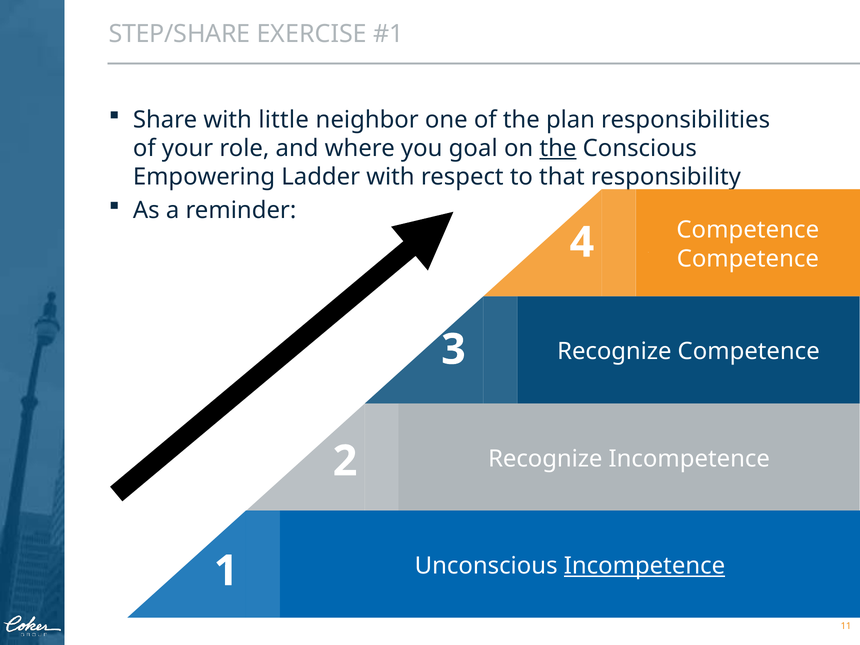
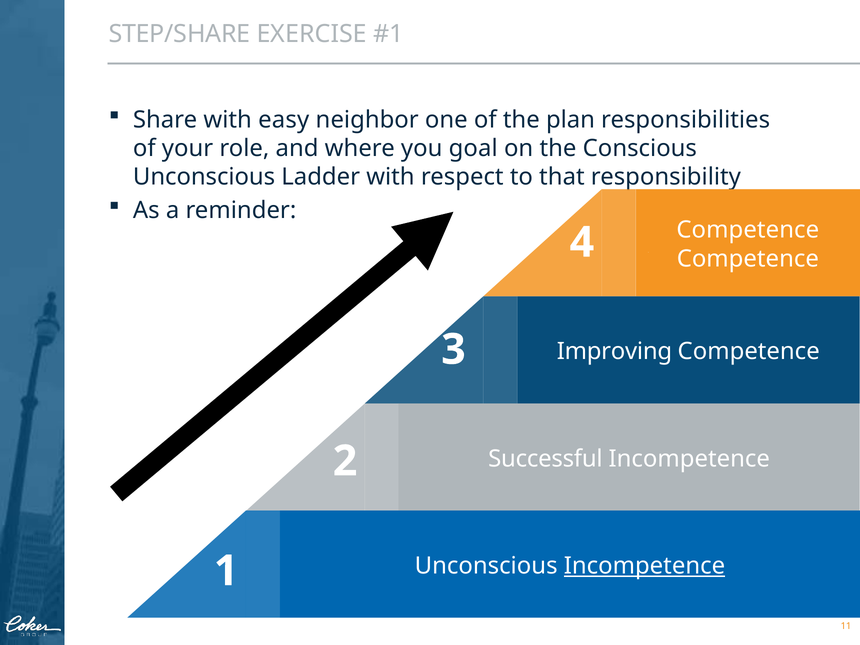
little: little -> easy
the at (558, 148) underline: present -> none
Empowering at (204, 177): Empowering -> Unconscious
Recognize at (614, 352): Recognize -> Improving
Recognize at (545, 459): Recognize -> Successful
